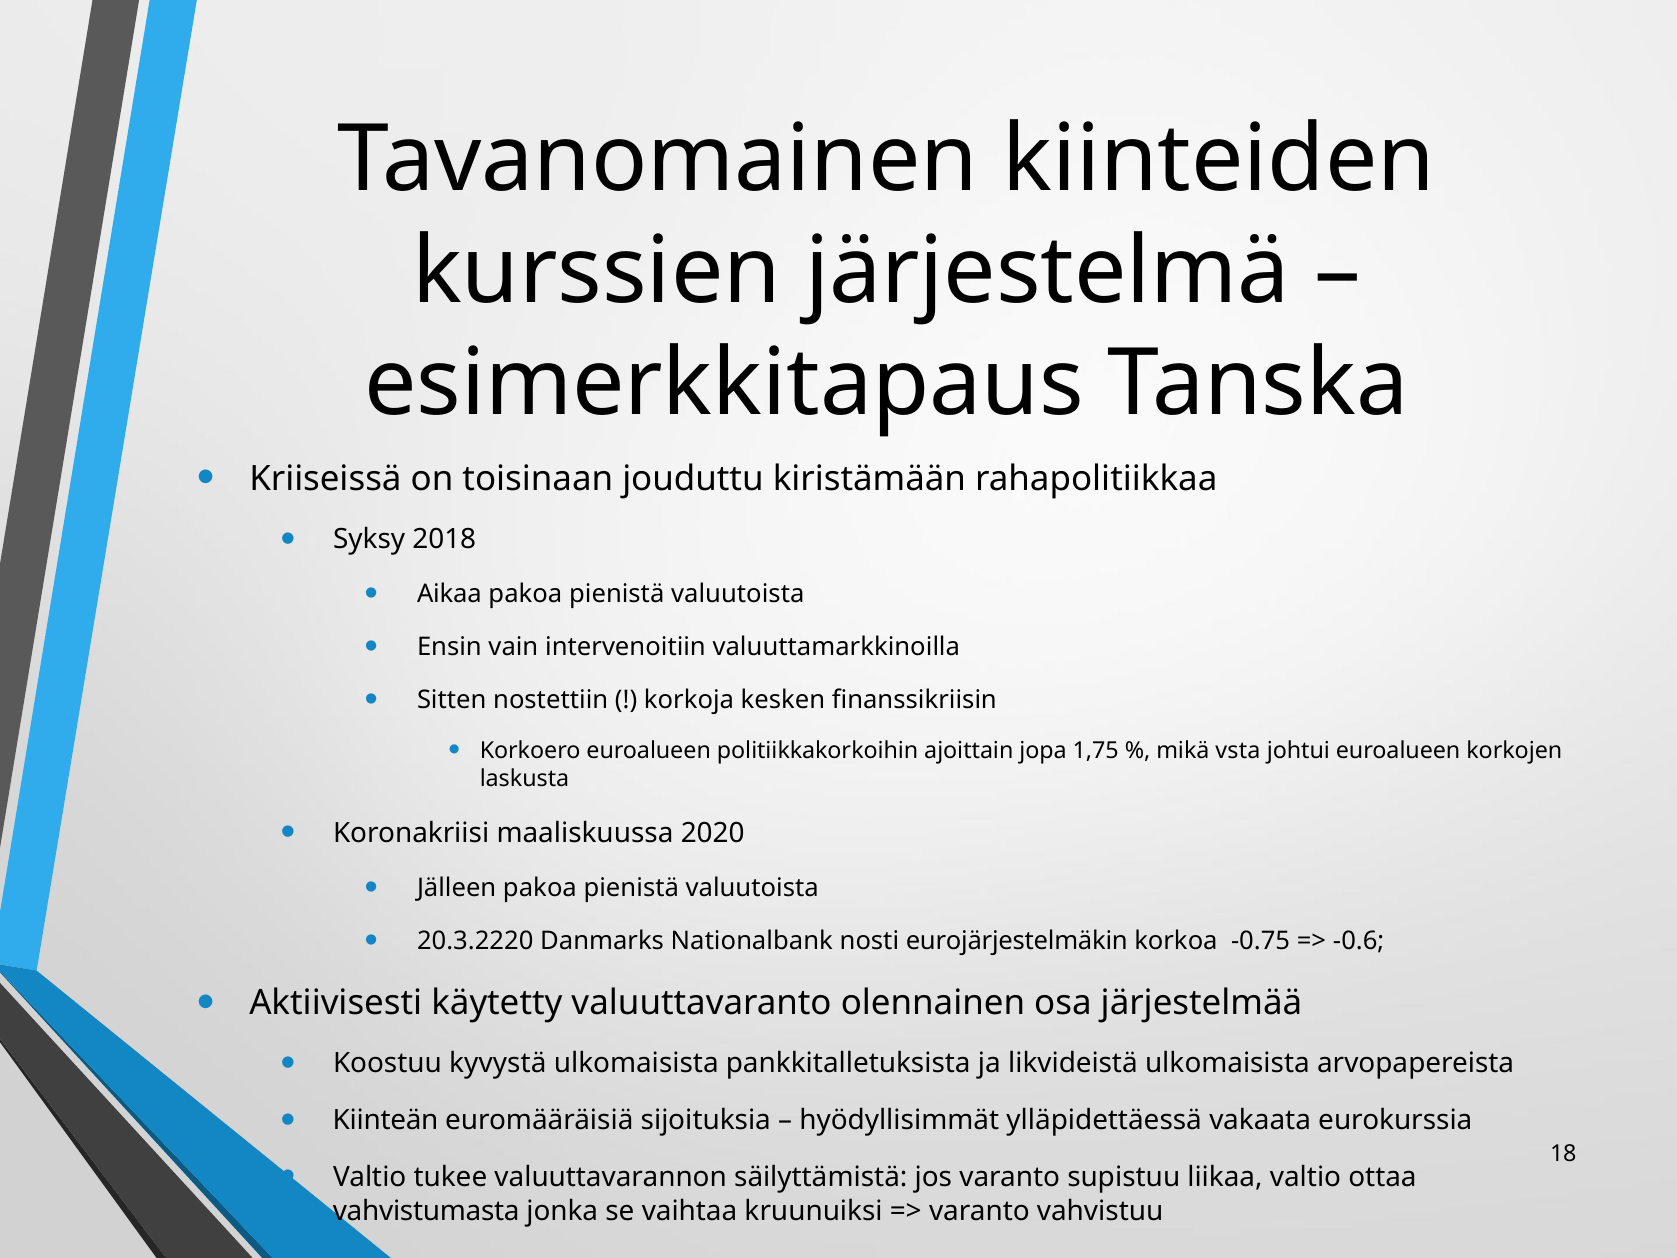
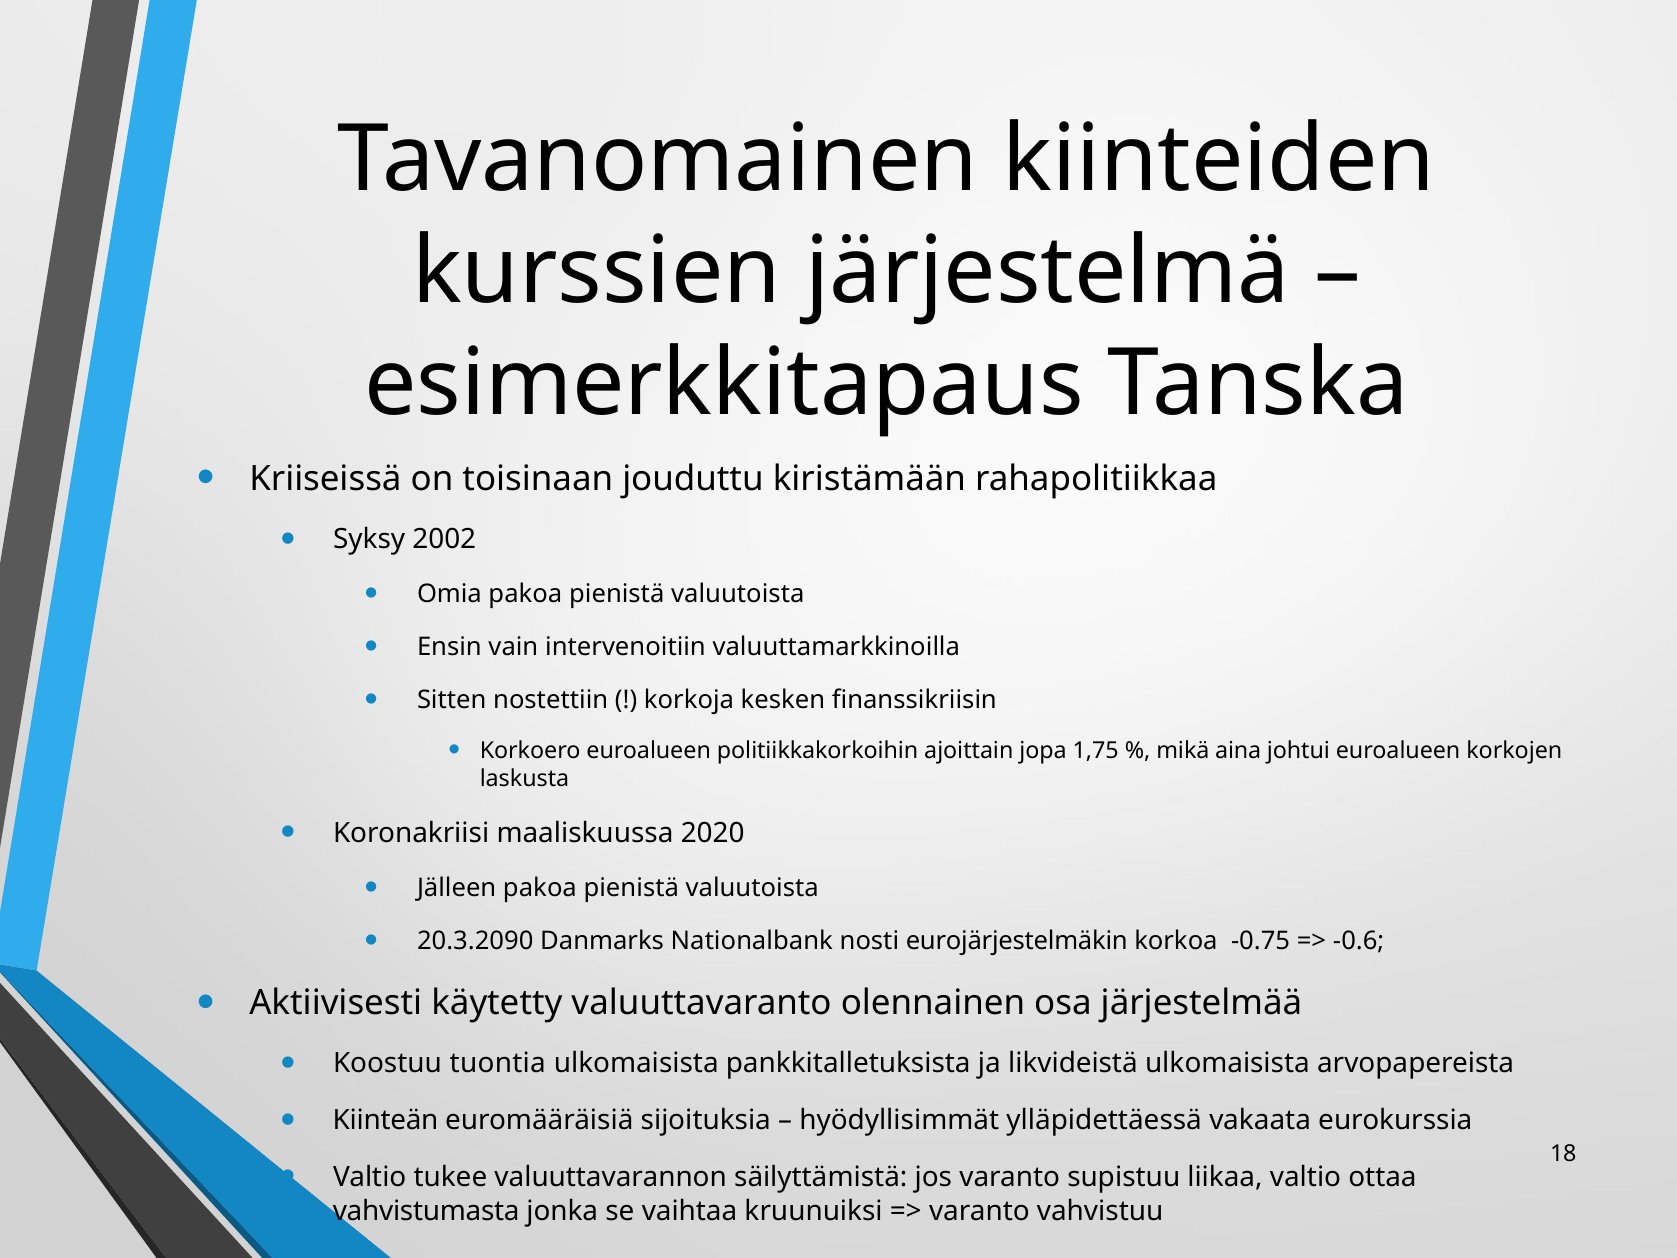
2018: 2018 -> 2002
Aikaa: Aikaa -> Omia
vsta: vsta -> aina
20.3.2220: 20.3.2220 -> 20.3.2090
kyvystä: kyvystä -> tuontia
